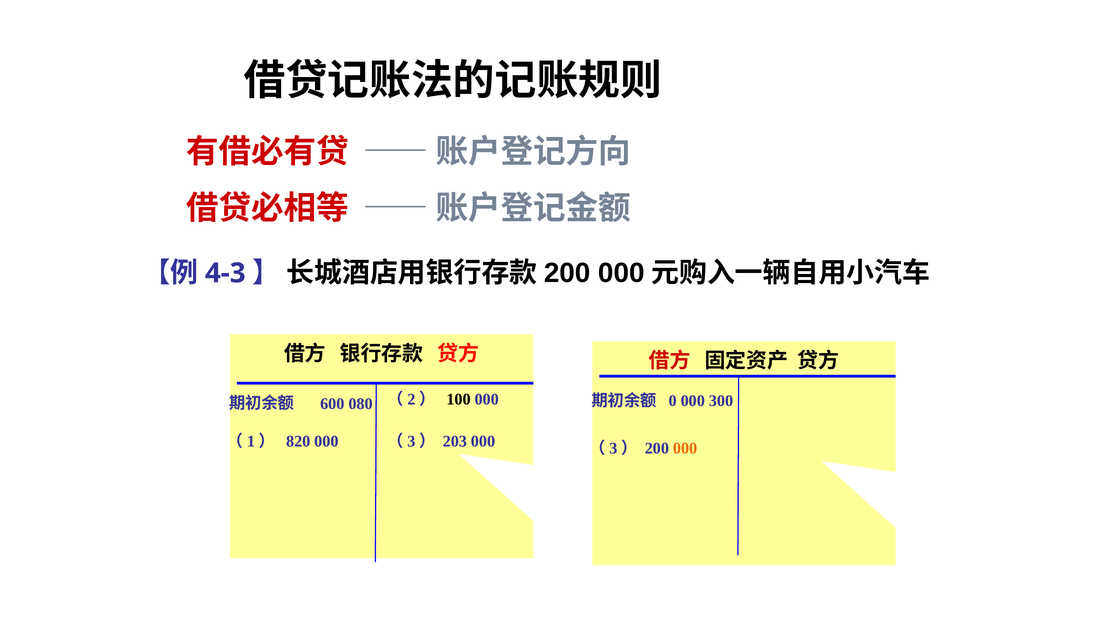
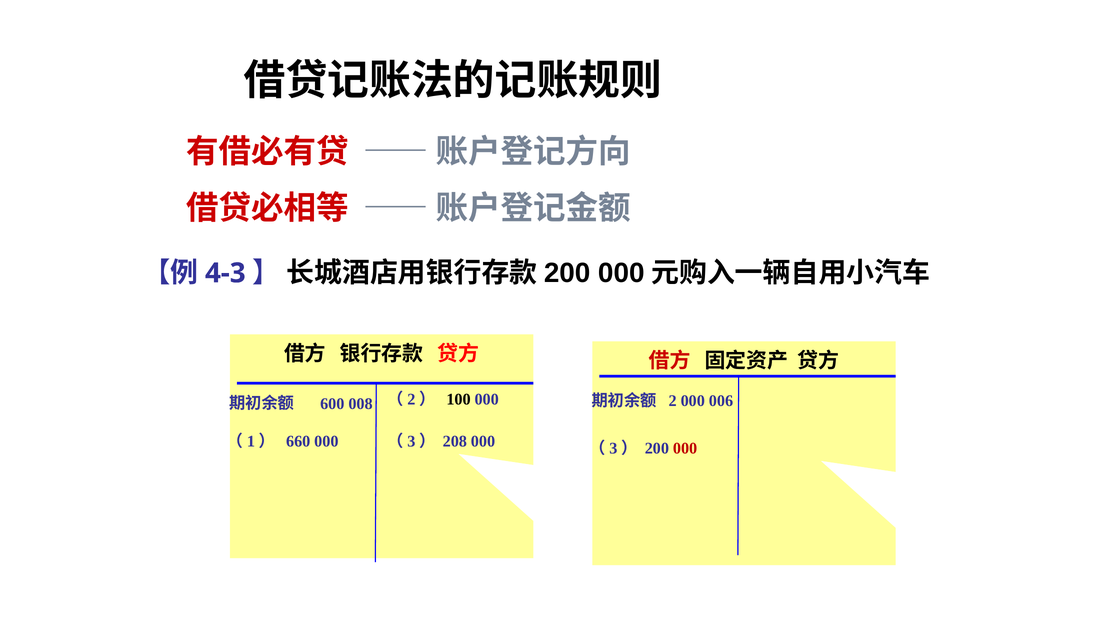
080: 080 -> 008
0: 0 -> 2
300: 300 -> 006
820: 820 -> 660
203: 203 -> 208
000 at (685, 448) colour: orange -> red
